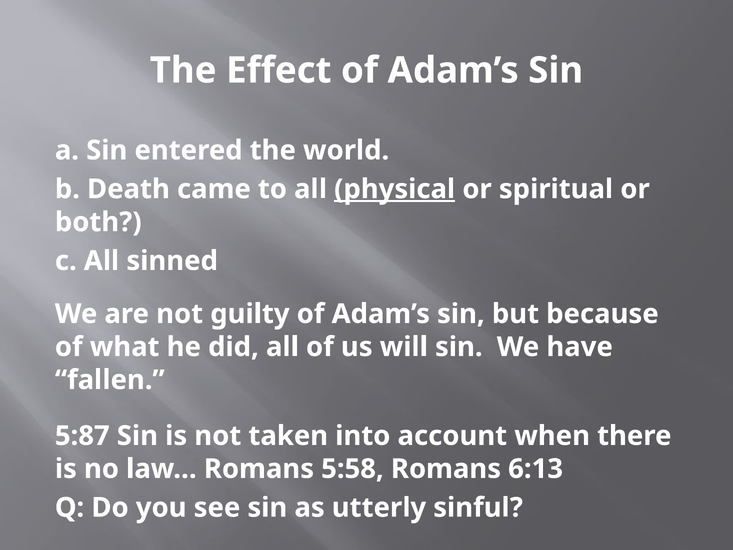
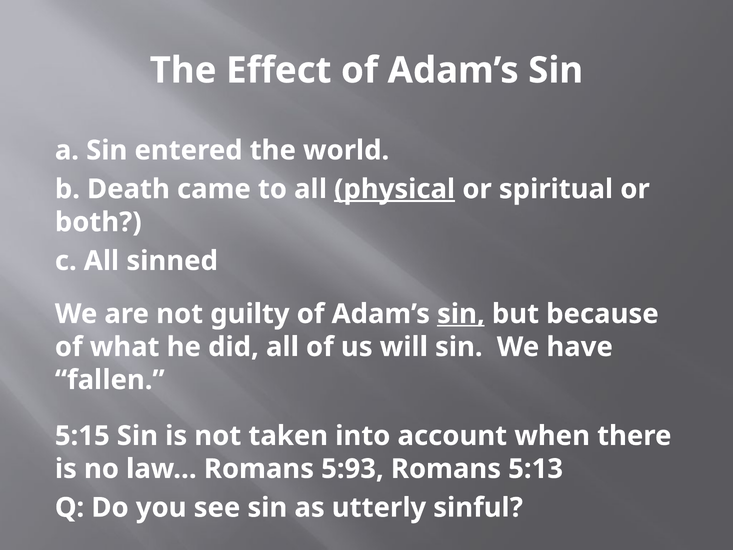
sin at (461, 314) underline: none -> present
5:87: 5:87 -> 5:15
5:58: 5:58 -> 5:93
6:13: 6:13 -> 5:13
